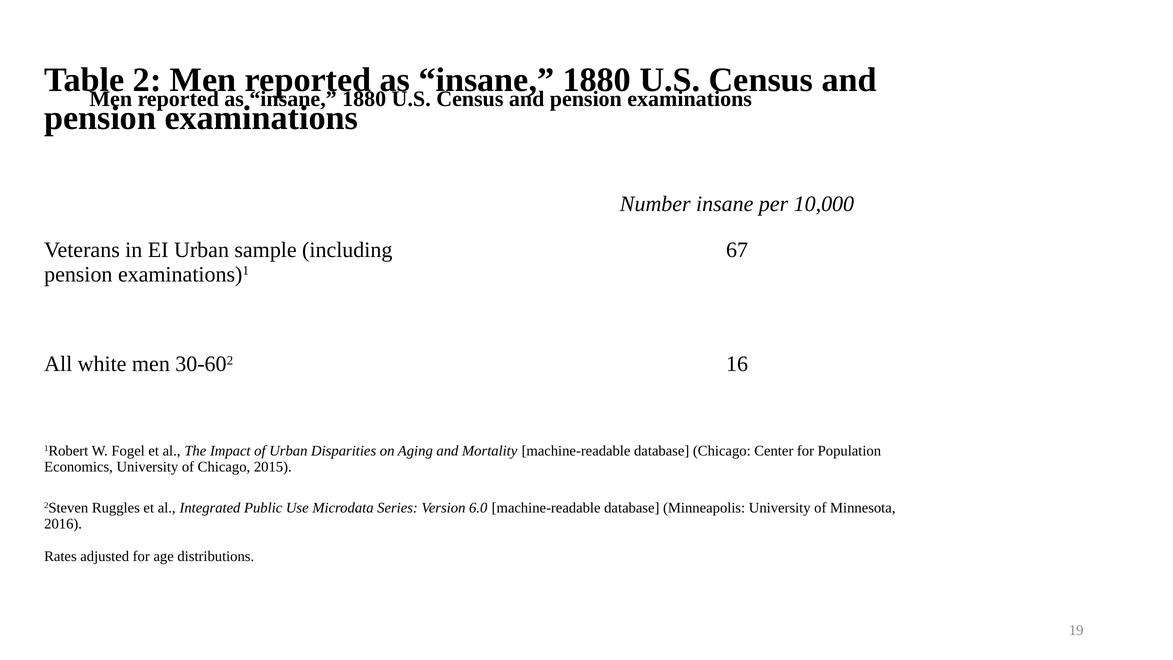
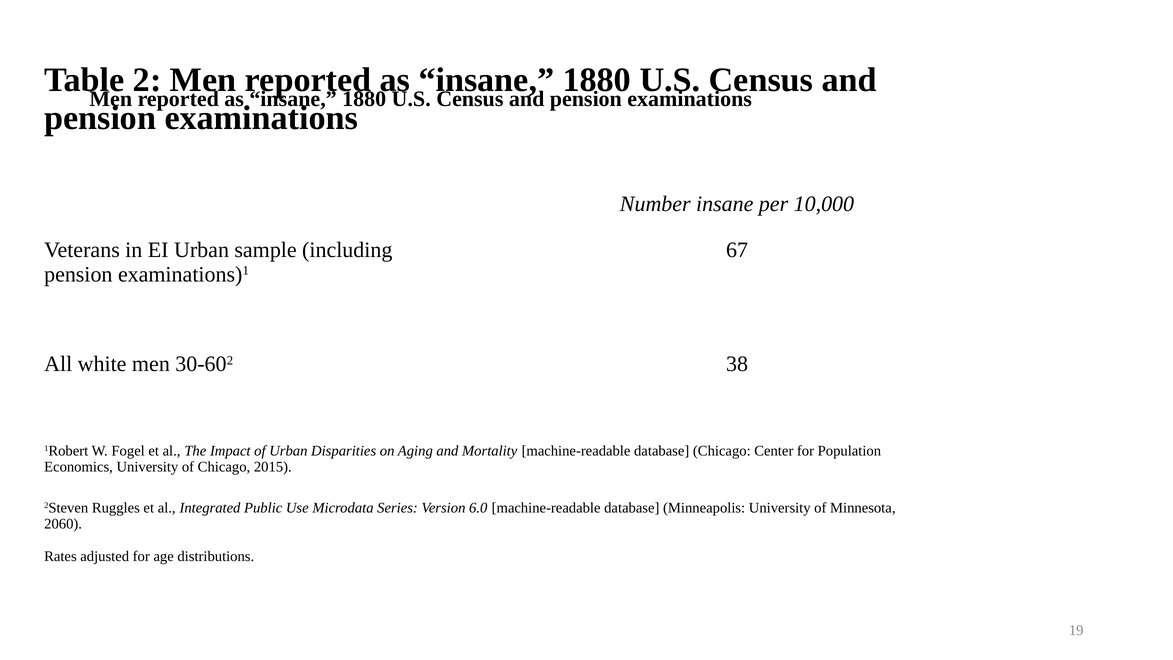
16: 16 -> 38
2016: 2016 -> 2060
